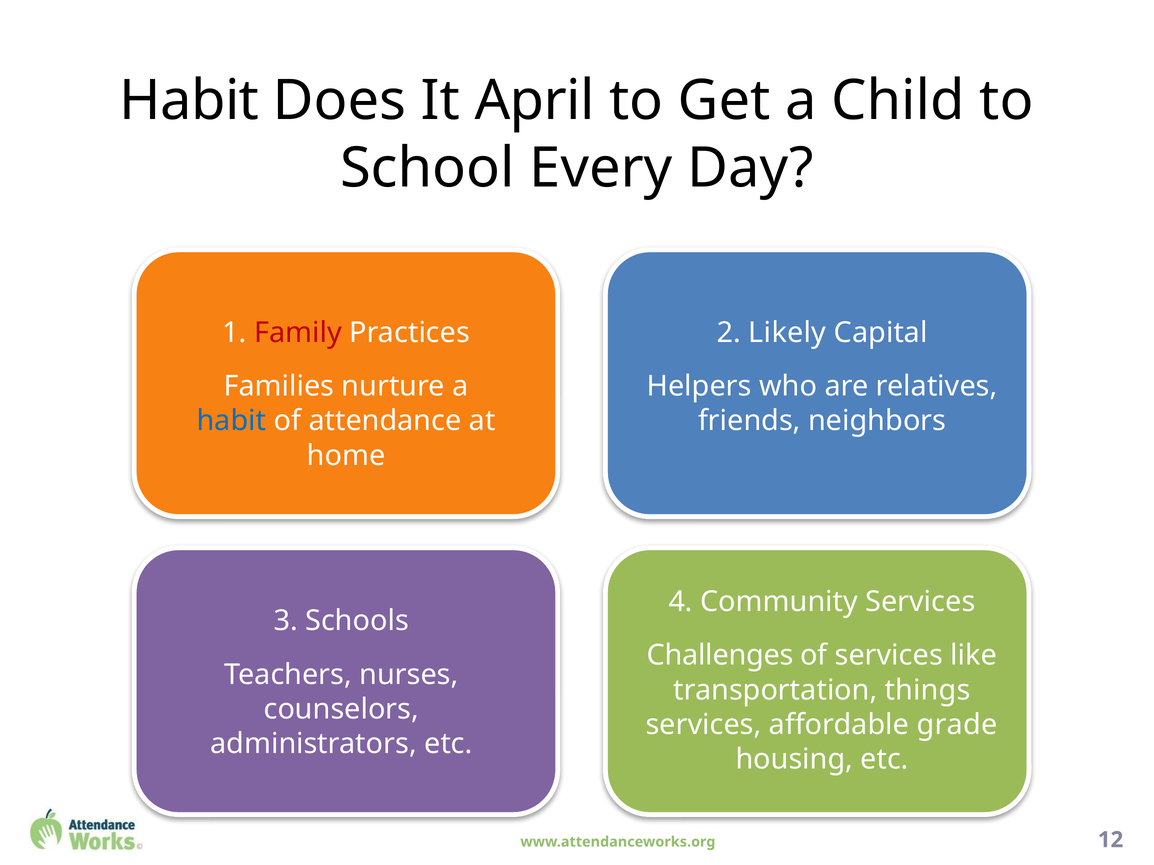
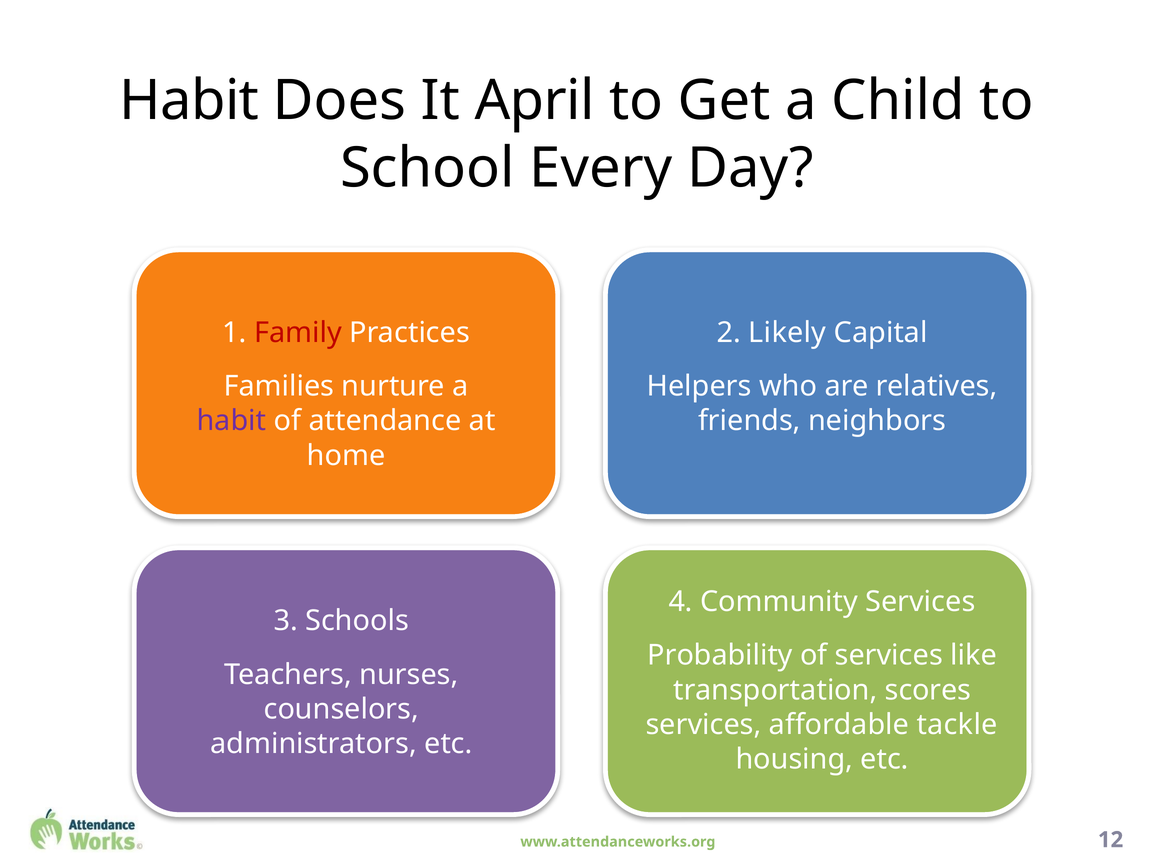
habit at (231, 421) colour: blue -> purple
Challenges: Challenges -> Probability
things: things -> scores
grade: grade -> tackle
